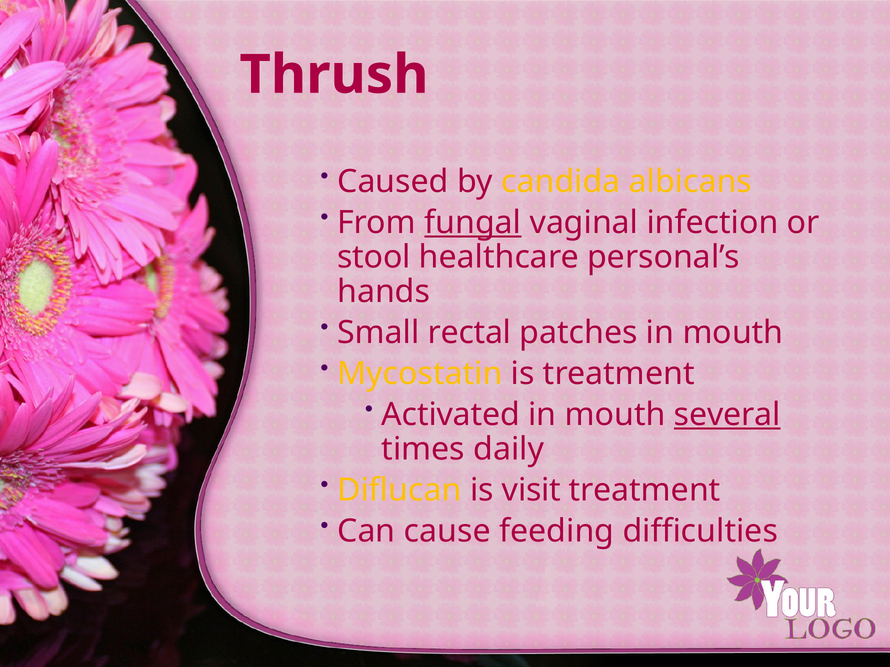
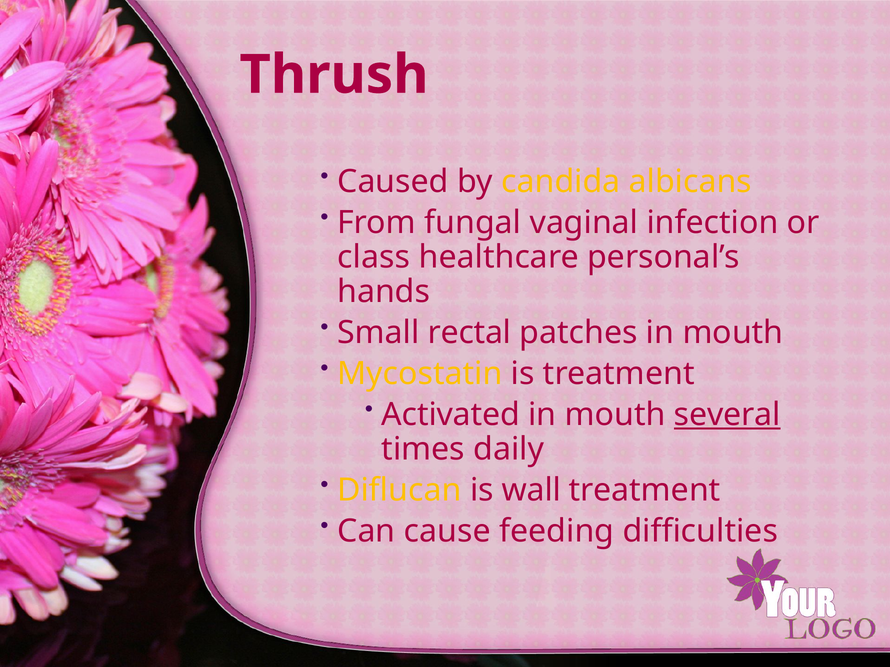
fungal underline: present -> none
stool: stool -> class
visit: visit -> wall
